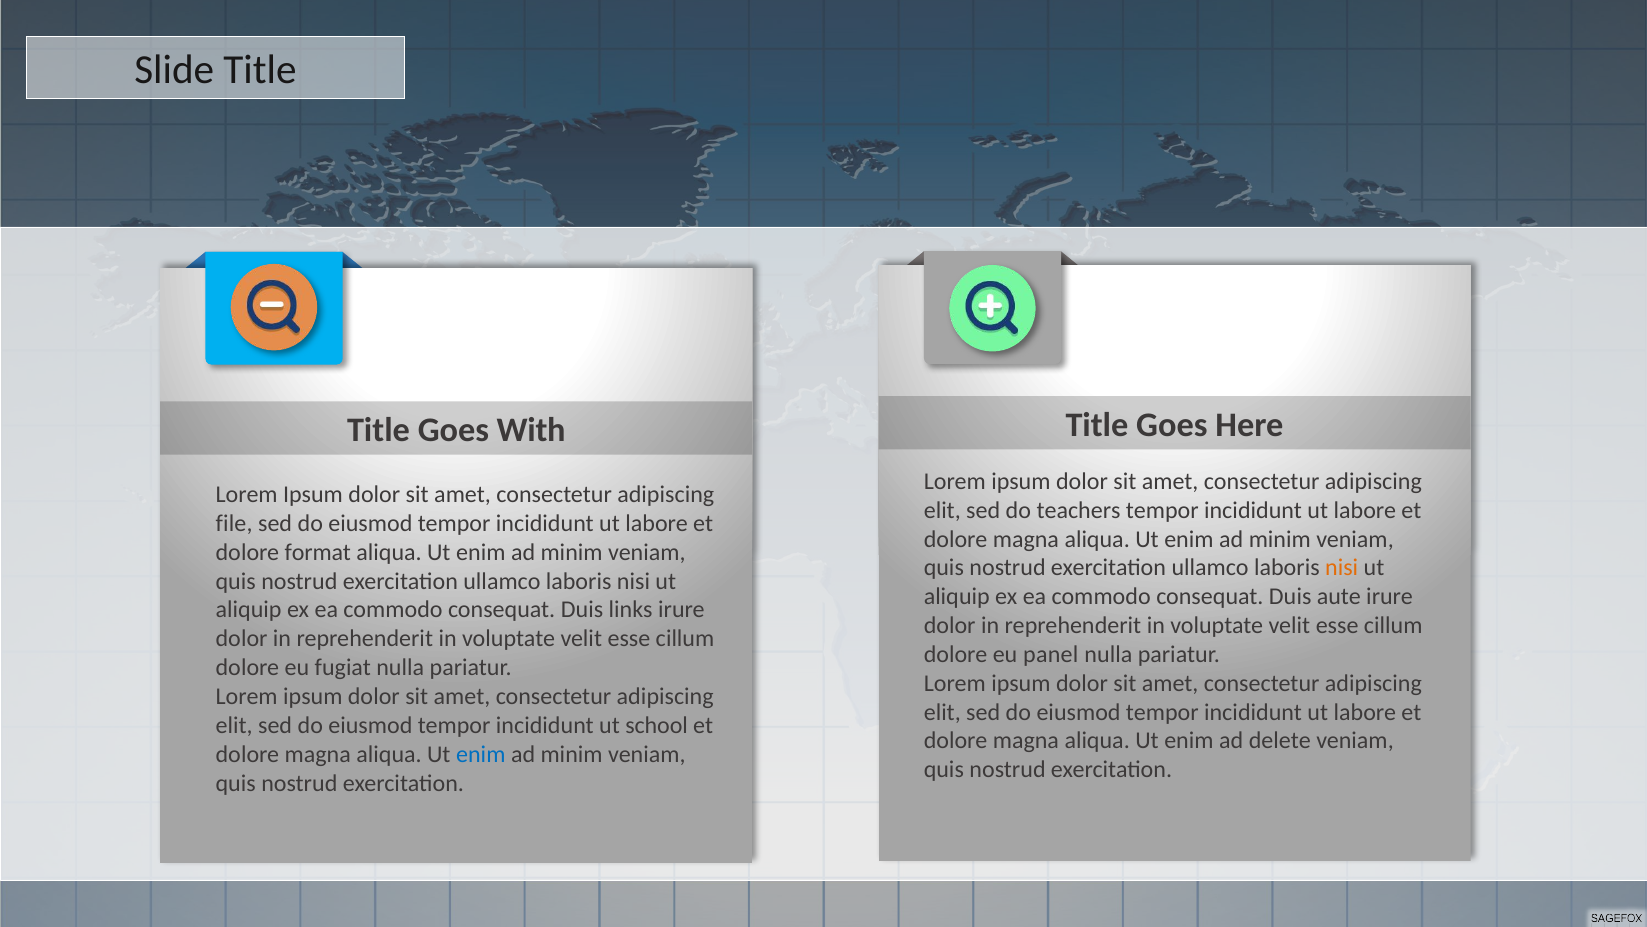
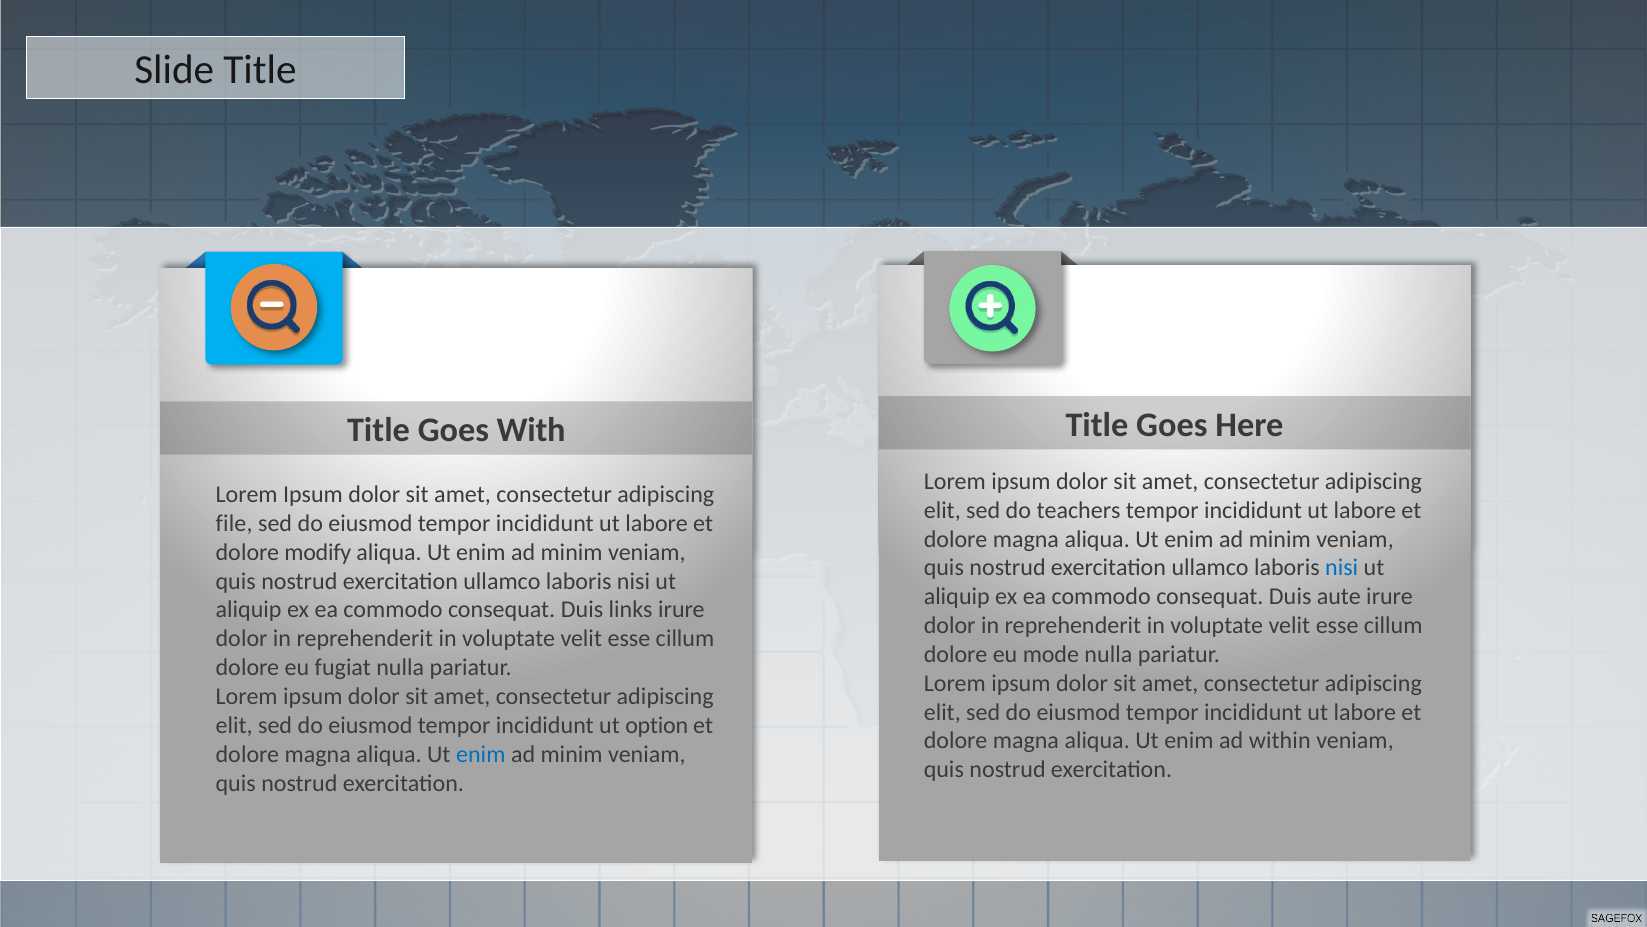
format: format -> modify
nisi at (1342, 568) colour: orange -> blue
panel: panel -> mode
school: school -> option
delete: delete -> within
